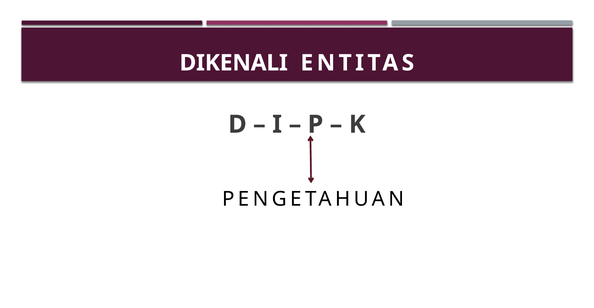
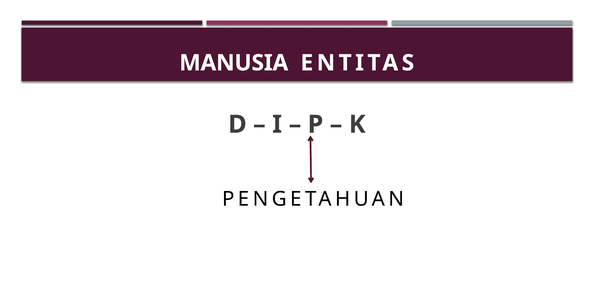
DIKENALI: DIKENALI -> MANUSIA
